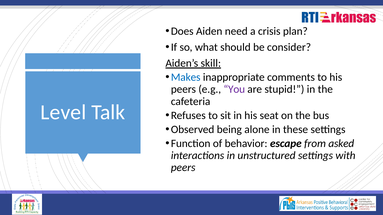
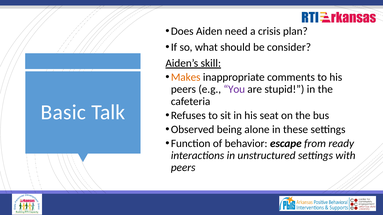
Makes colour: blue -> orange
Level: Level -> Basic
asked: asked -> ready
